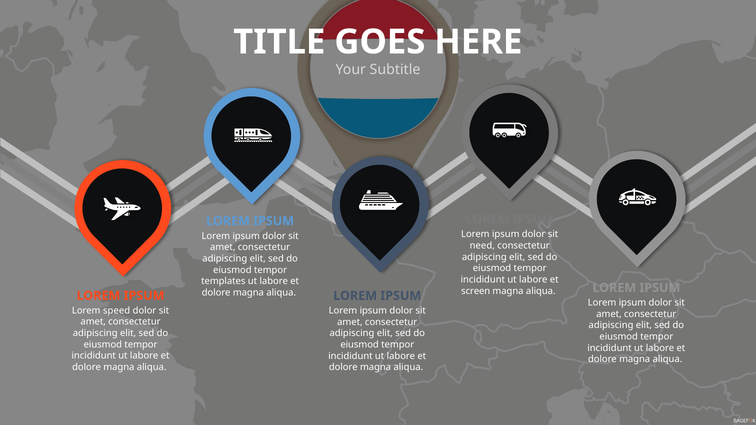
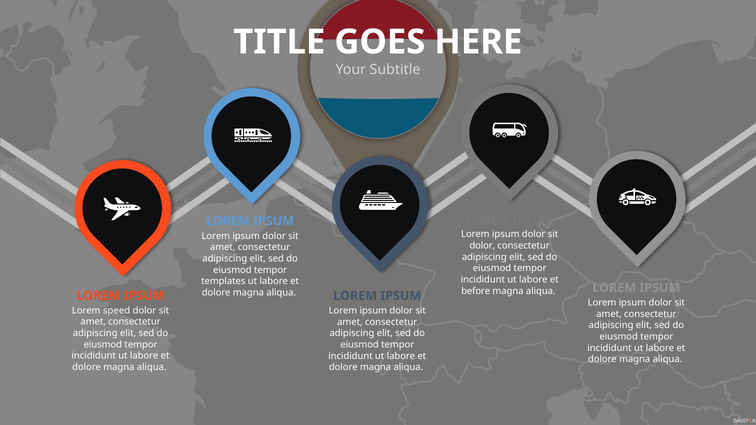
need at (482, 246): need -> dolor
screen: screen -> before
